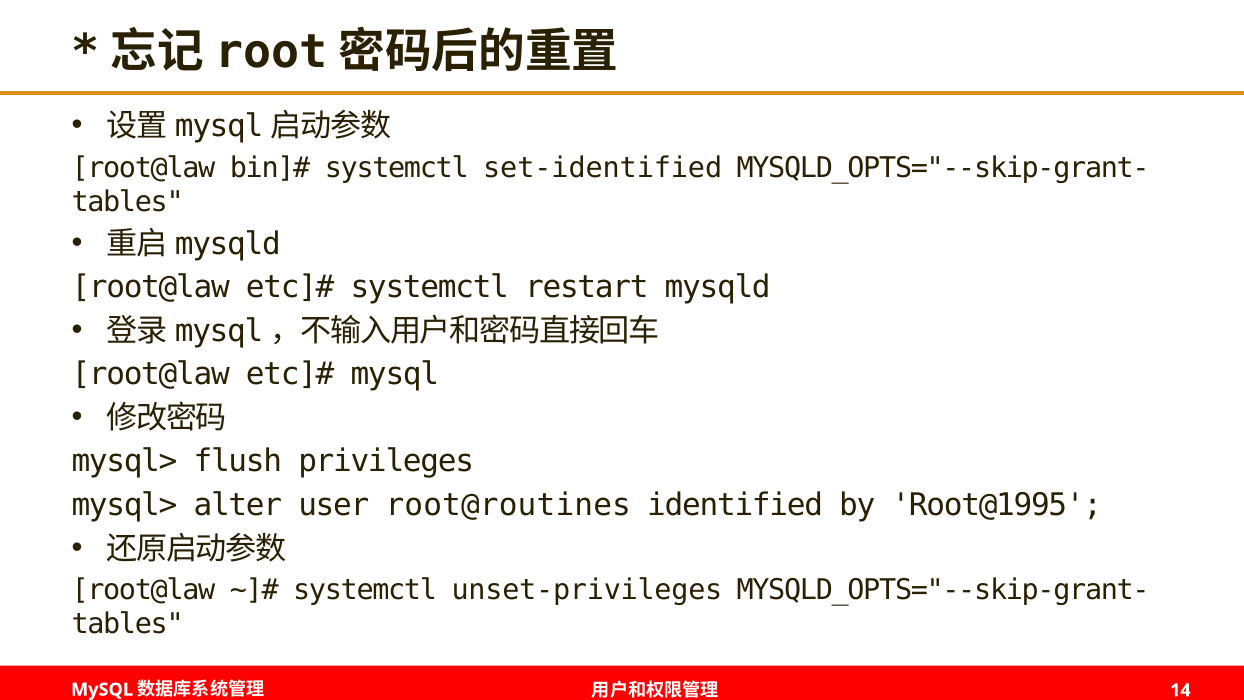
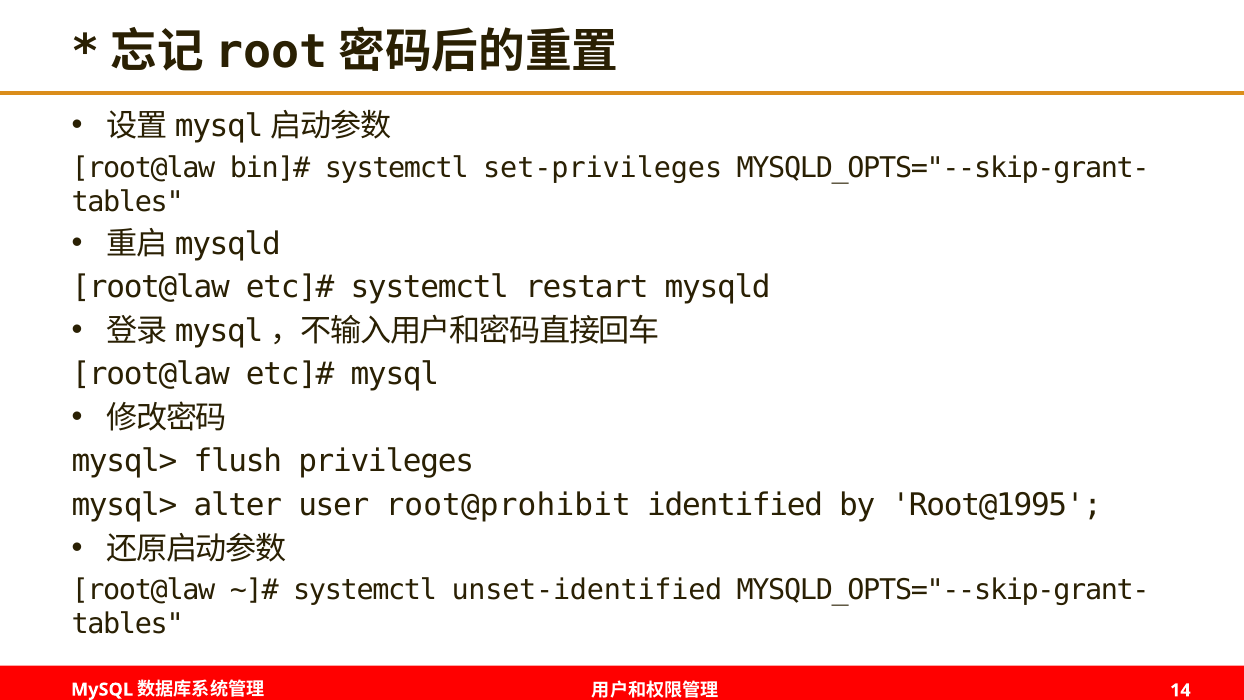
set-identified: set-identified -> set-privileges
root@routines: root@routines -> root@prohibit
unset-privileges: unset-privileges -> unset-identified
